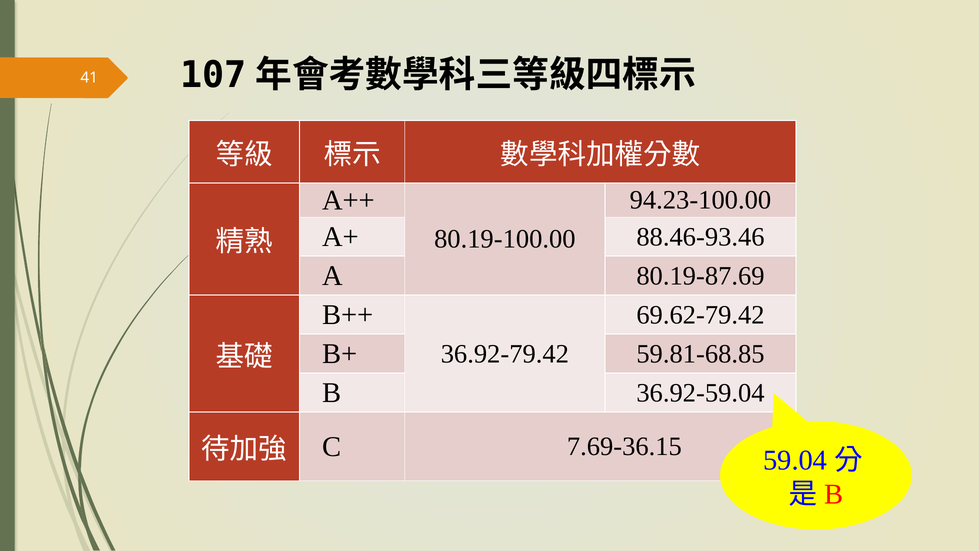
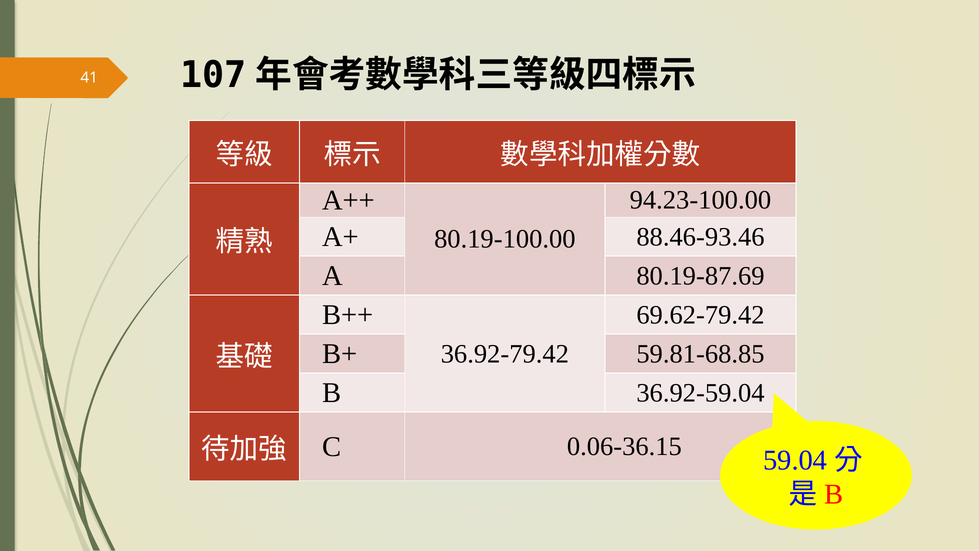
7.69-36.15: 7.69-36.15 -> 0.06-36.15
